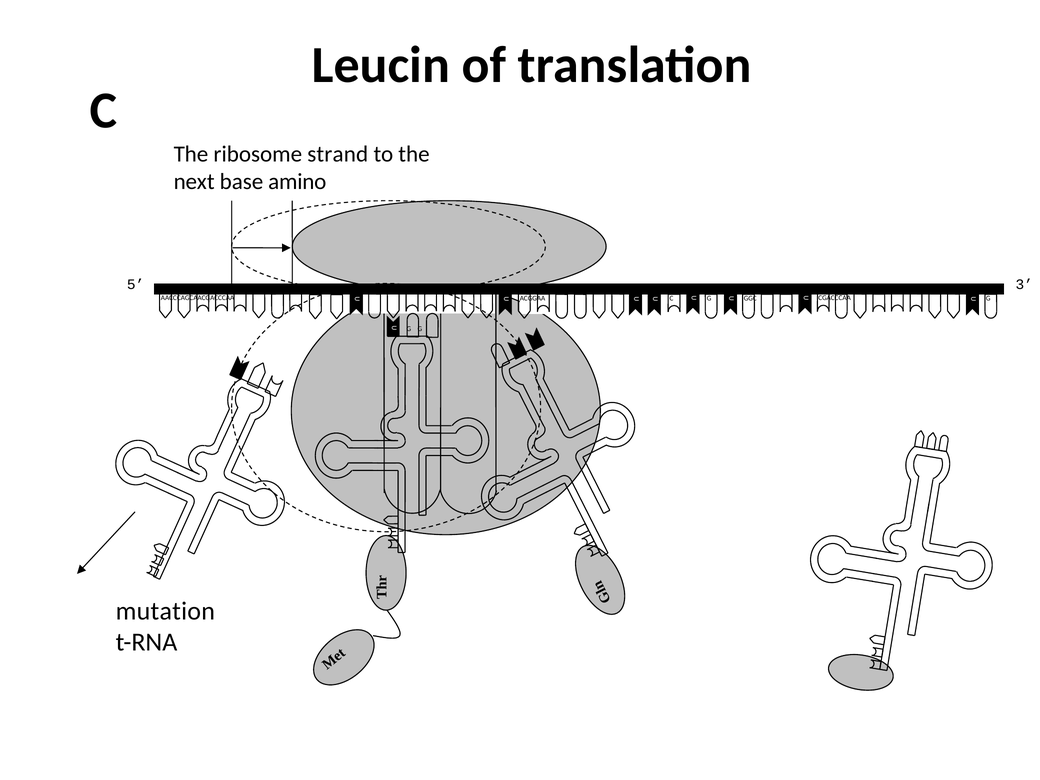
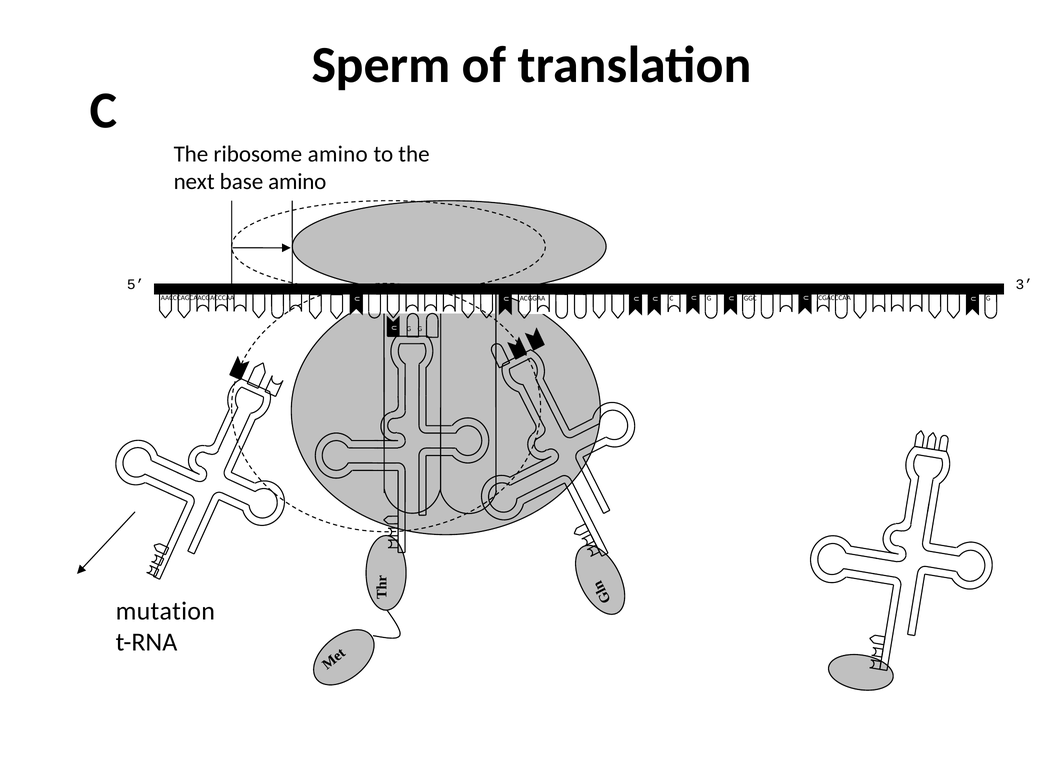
Leucin: Leucin -> Sperm
ribosome strand: strand -> amino
